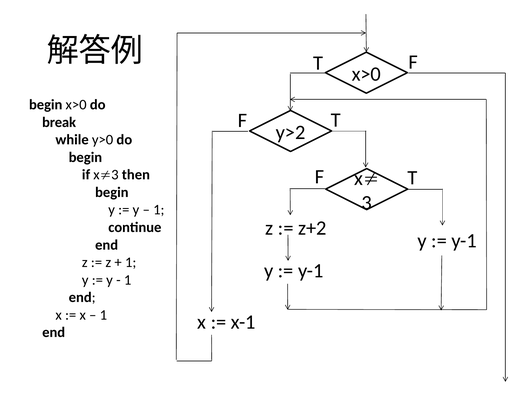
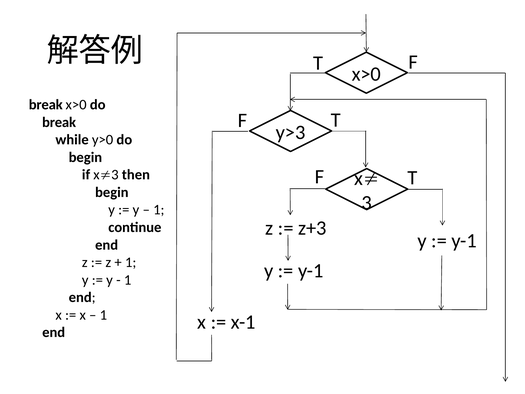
begin at (46, 105): begin -> break
y>2: y>2 -> y>3
z+2: z+2 -> z+3
